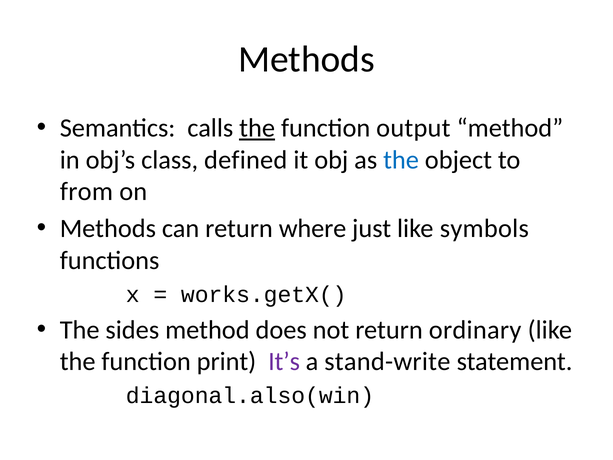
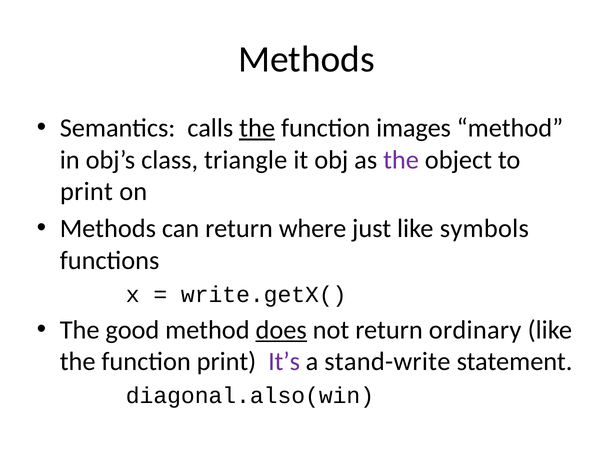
output: output -> images
defined: defined -> triangle
the at (401, 160) colour: blue -> purple
from at (86, 191): from -> print
works.getX(: works.getX( -> write.getX(
sides: sides -> good
does underline: none -> present
